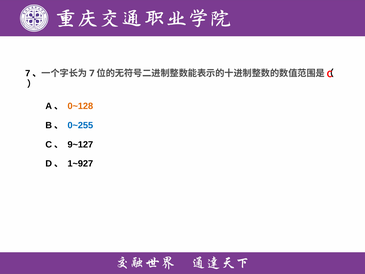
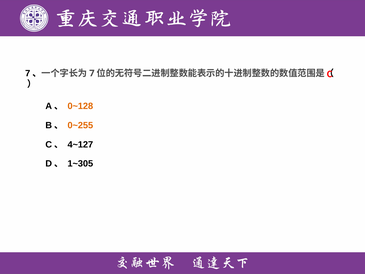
0~255 colour: blue -> orange
9~127: 9~127 -> 4~127
1~927: 1~927 -> 1~305
